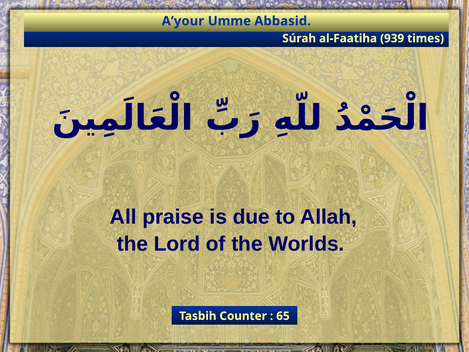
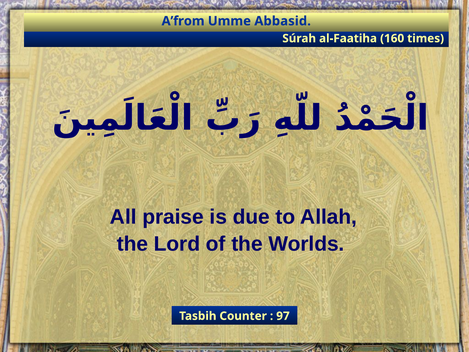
A’your: A’your -> A’from
939: 939 -> 160
65: 65 -> 97
